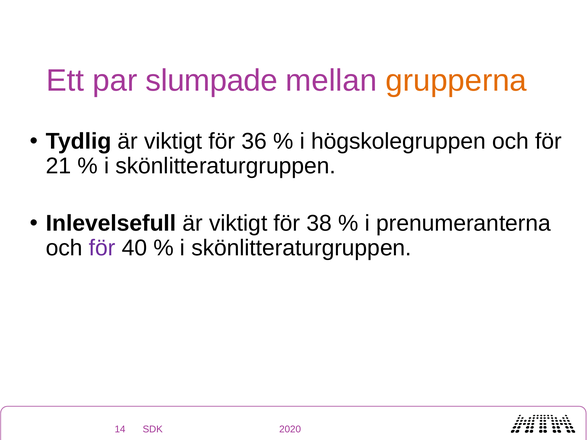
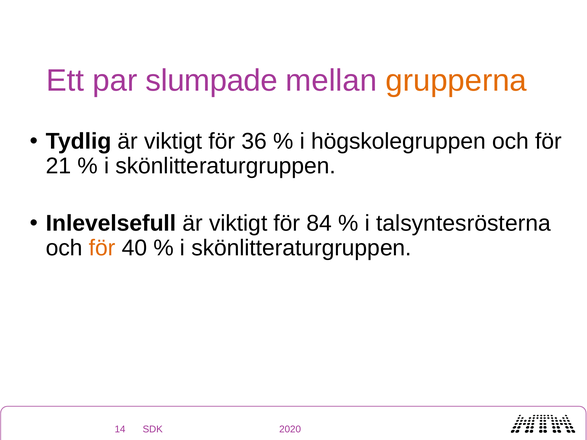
38: 38 -> 84
prenumeranterna: prenumeranterna -> talsyntesrösterna
för at (102, 248) colour: purple -> orange
